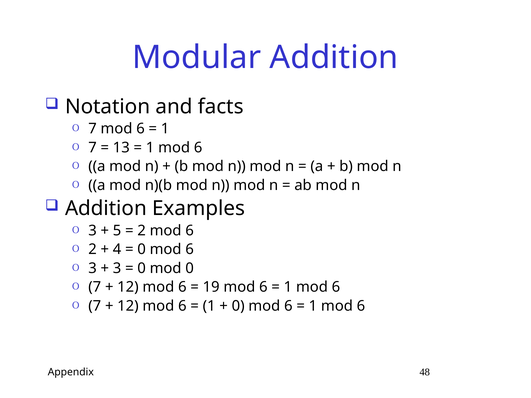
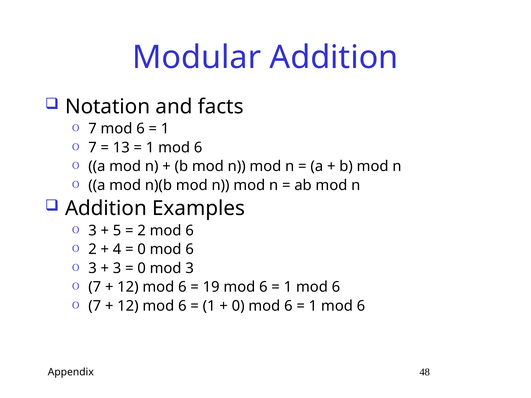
mod 0: 0 -> 3
